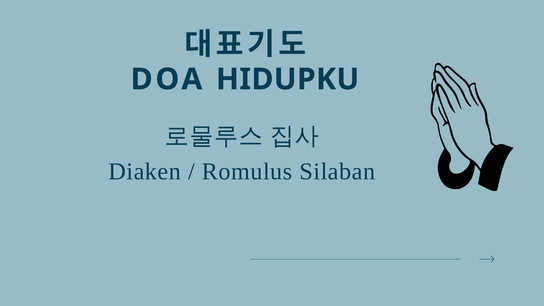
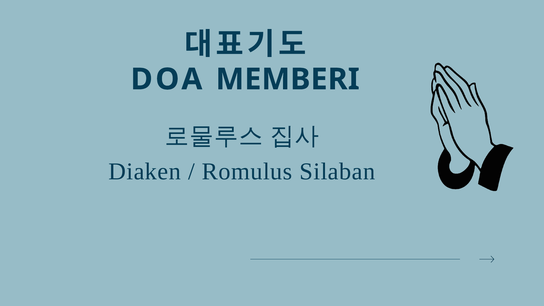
HIDUPKU: HIDUPKU -> MEMBERI
